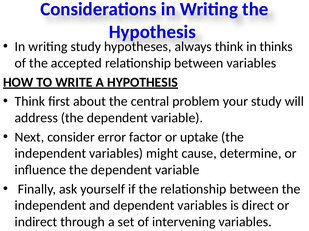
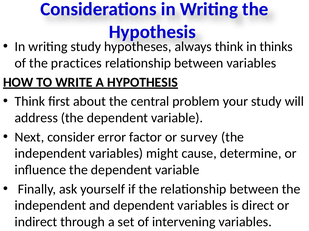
accepted: accepted -> practices
uptake: uptake -> survey
